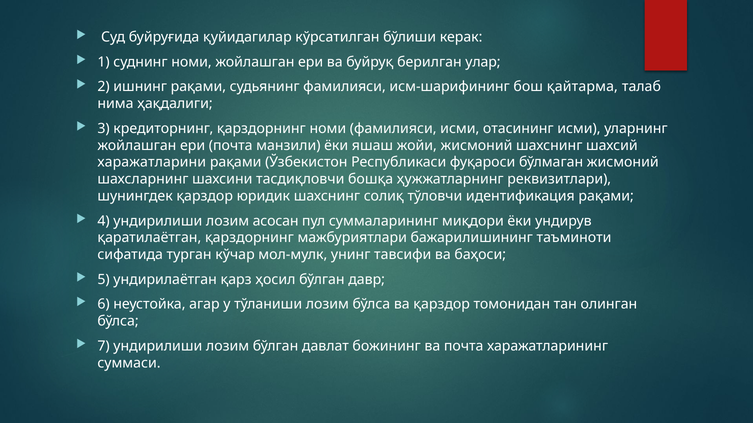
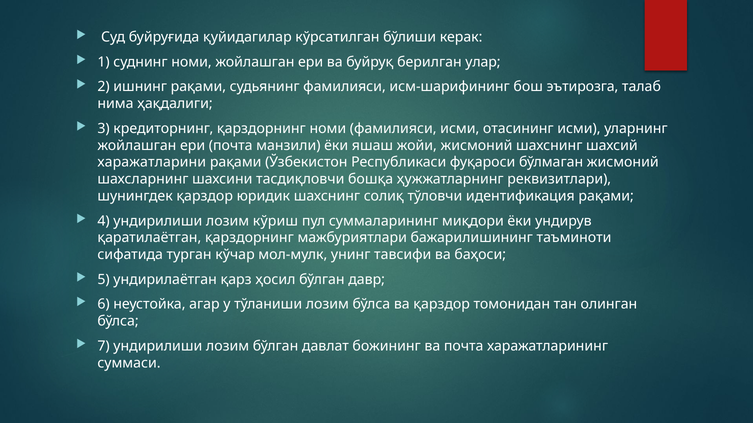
қайтарма: қайтарма -> эътирозга
асосан: асосан -> кўриш
